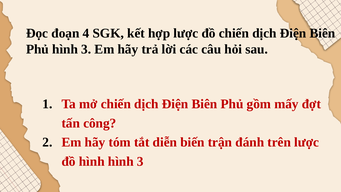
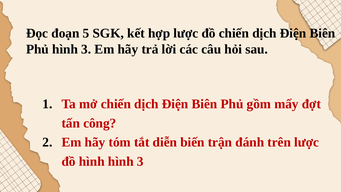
4: 4 -> 5
